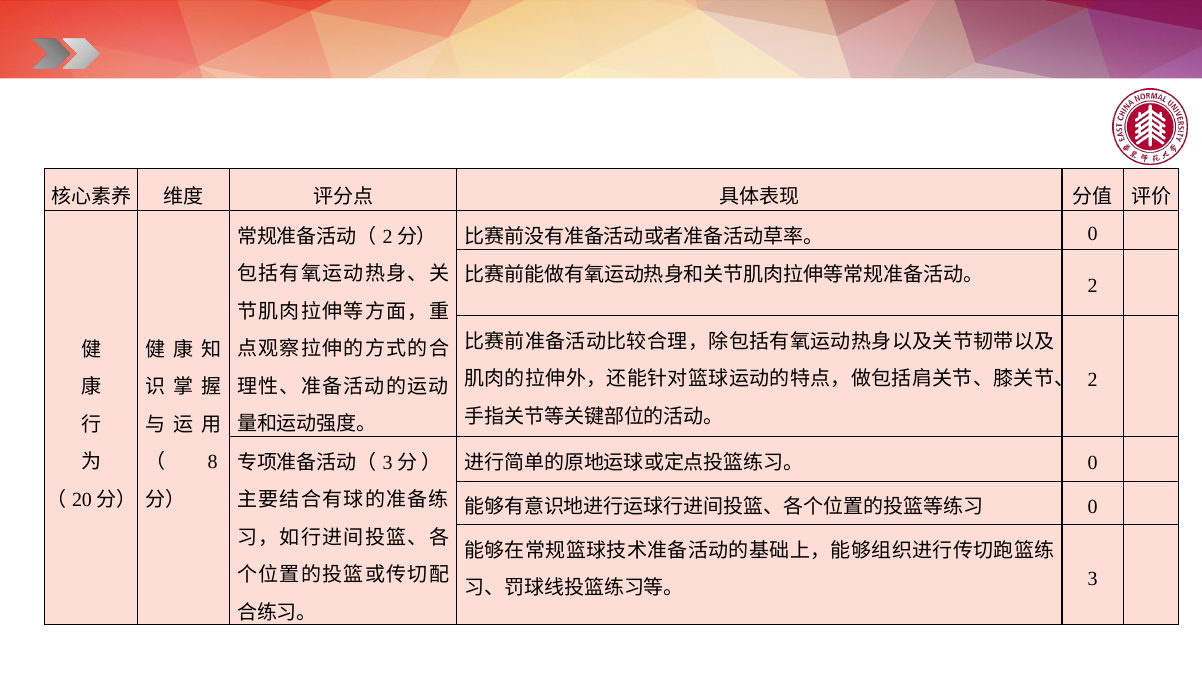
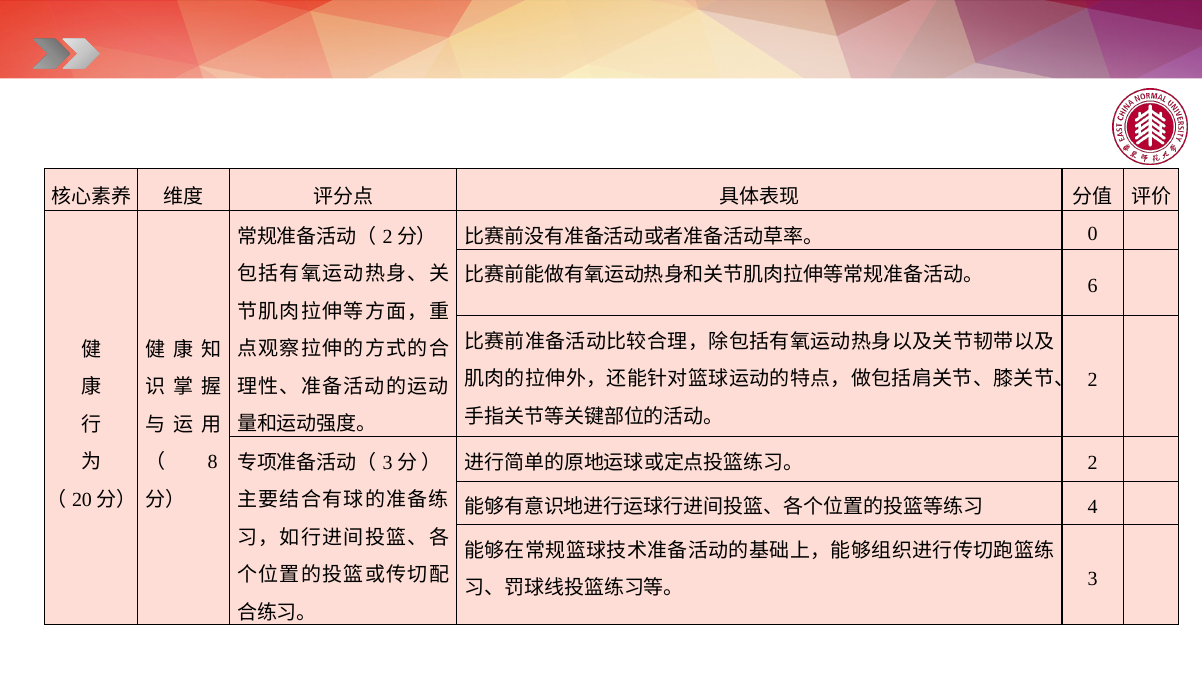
2 at (1093, 286): 2 -> 6
0 at (1093, 463): 0 -> 2
0 at (1093, 507): 0 -> 4
